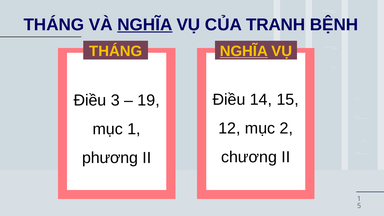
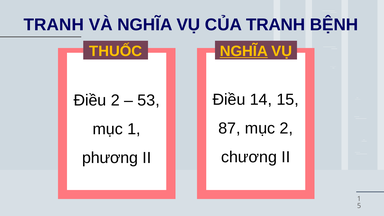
THÁNG at (54, 25): THÁNG -> TRANH
NGHĨA at (145, 25) underline: present -> none
THÁNG at (116, 51): THÁNG -> THUỐC
Điều 3: 3 -> 2
19: 19 -> 53
12: 12 -> 87
